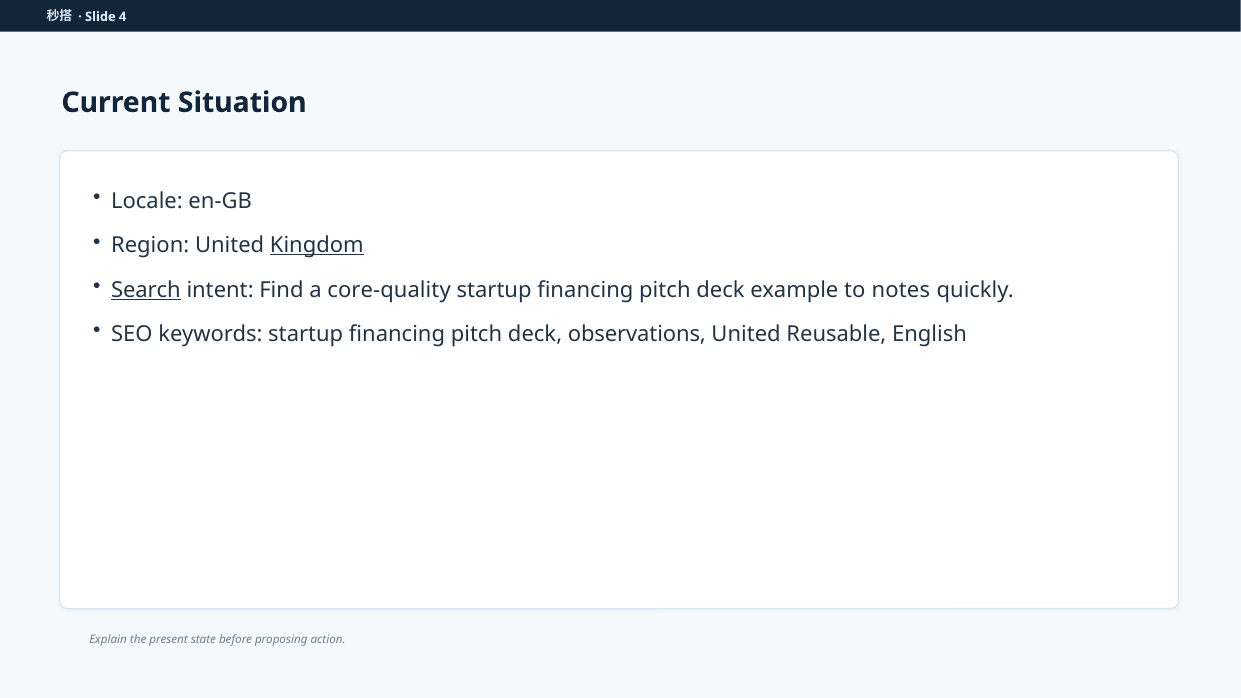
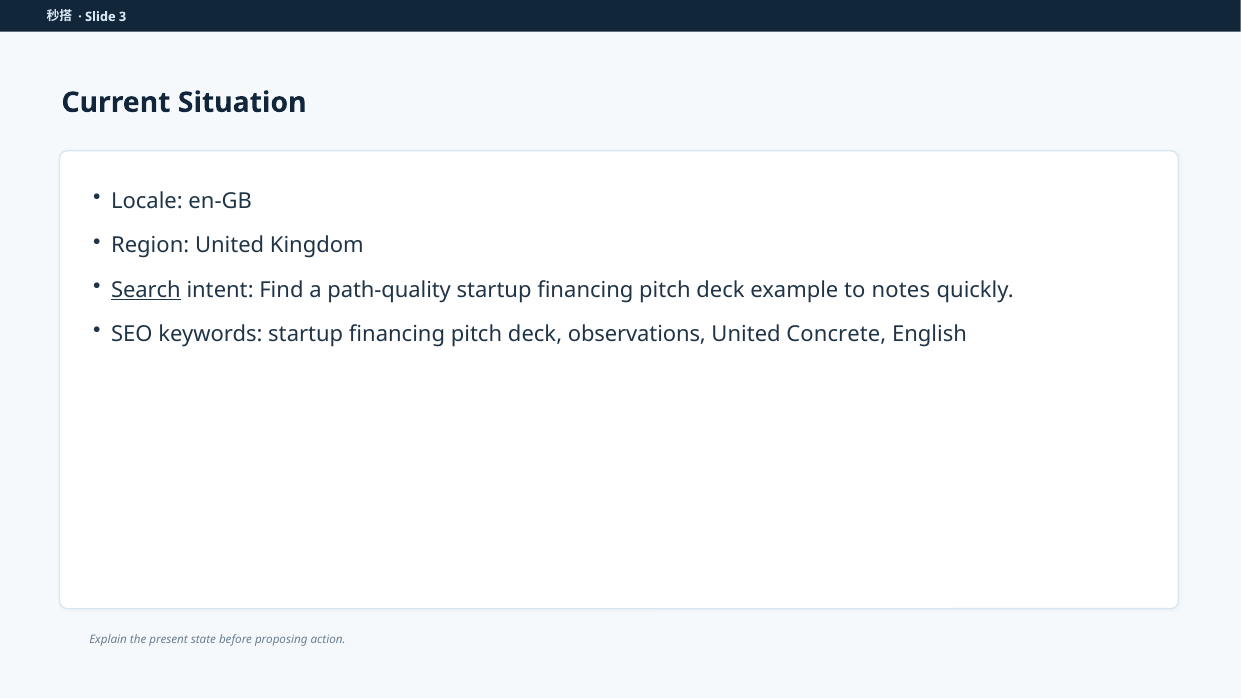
4: 4 -> 3
Kingdom underline: present -> none
core-quality: core-quality -> path-quality
Reusable: Reusable -> Concrete
